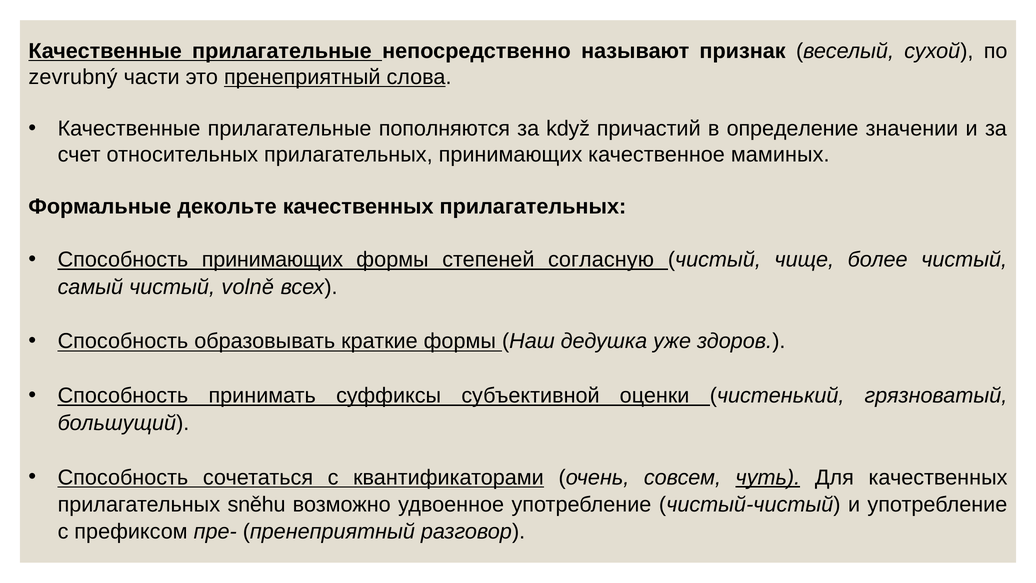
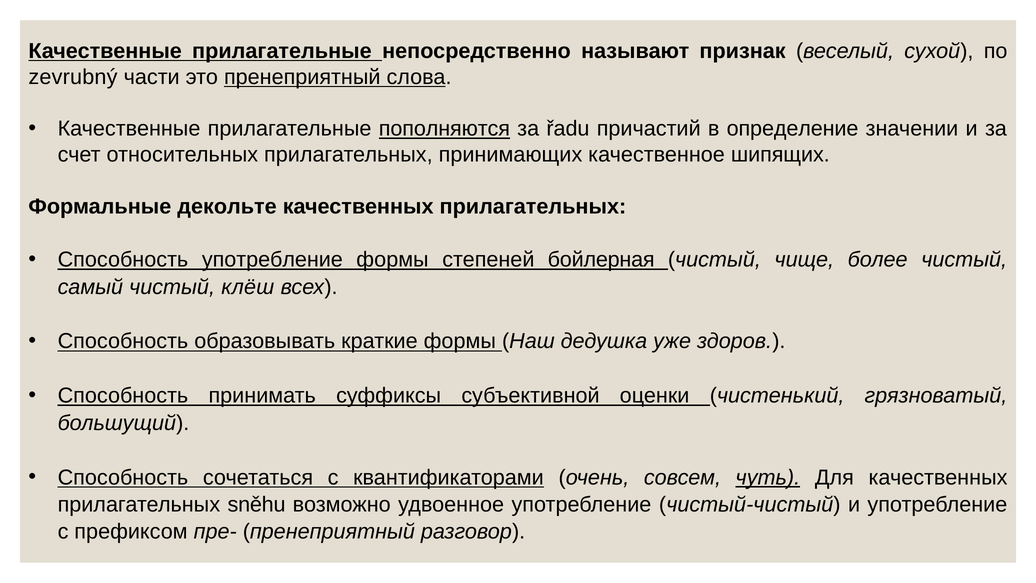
пополняются underline: none -> present
když: když -> řadu
маминых: маминых -> шипящих
Способность принимающих: принимающих -> употребление
согласную: согласную -> бойлерная
volně: volně -> клёш
